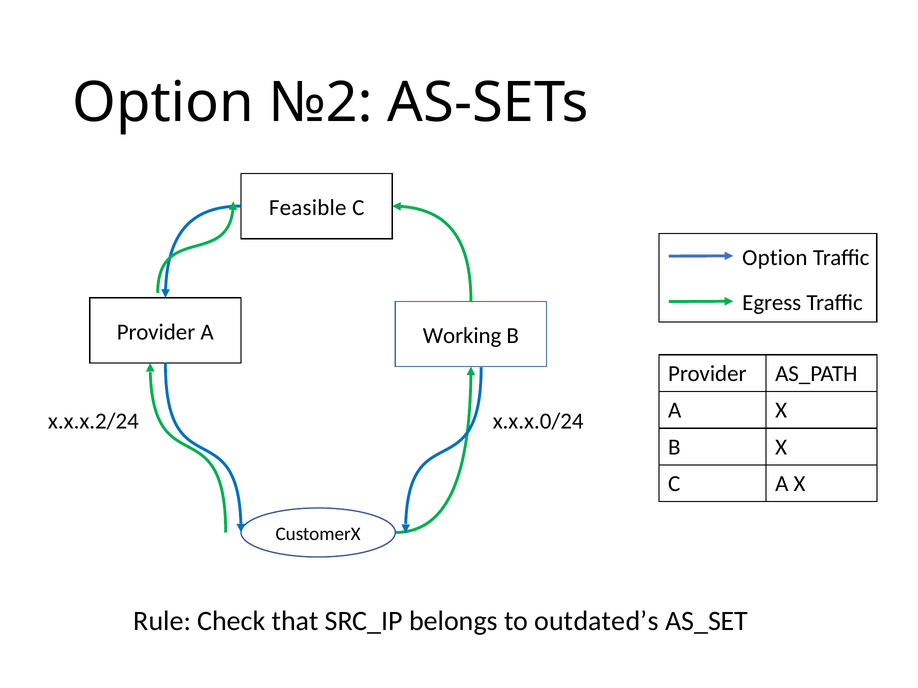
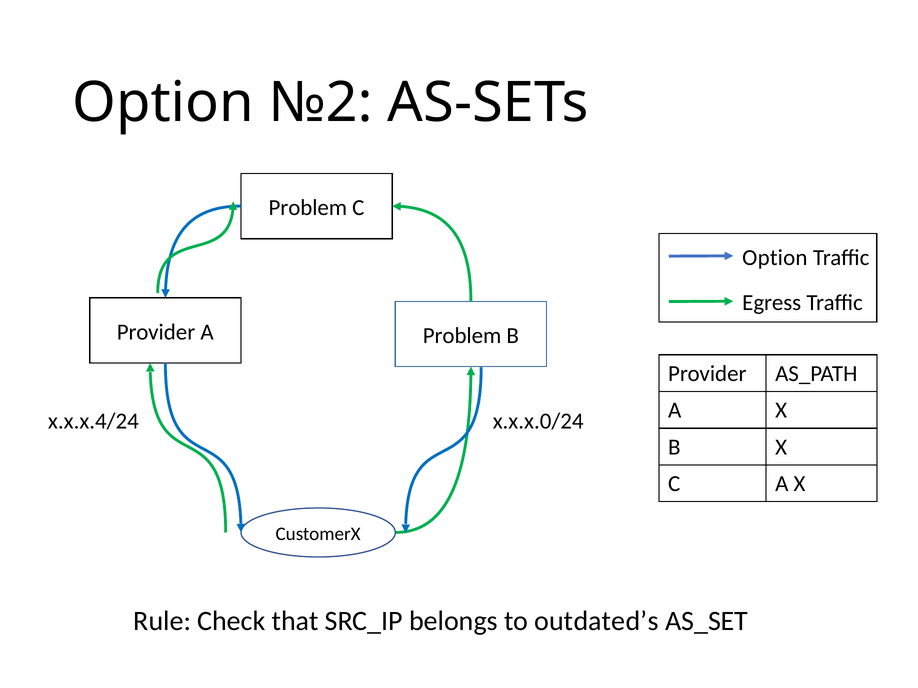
Feasible at (308, 208): Feasible -> Problem
A Working: Working -> Problem
x.x.x.2/24: x.x.x.2/24 -> x.x.x.4/24
